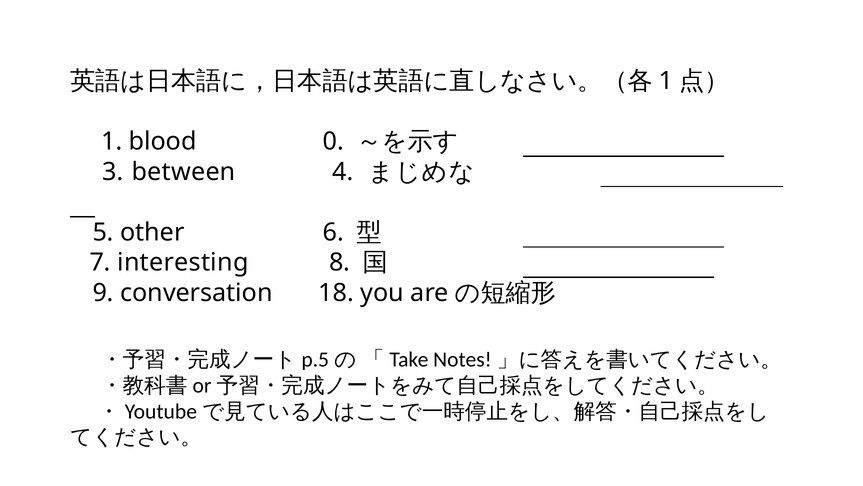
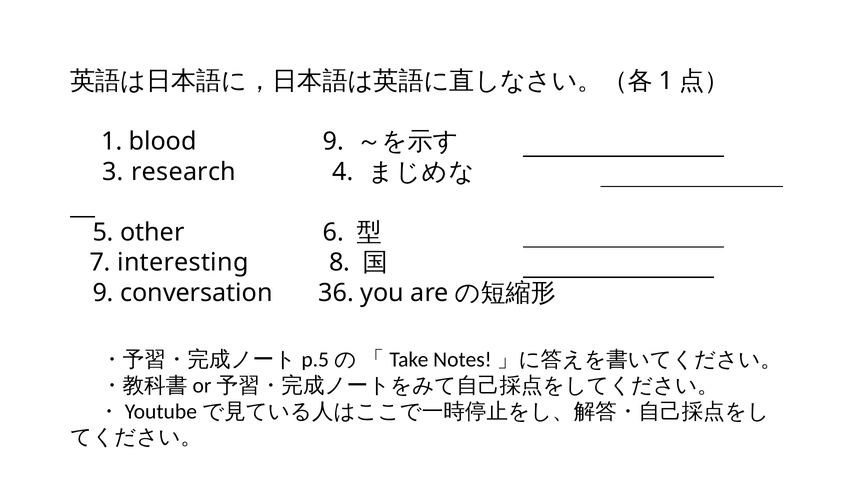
blood 0: 0 -> 9
between: between -> research
18: 18 -> 36
